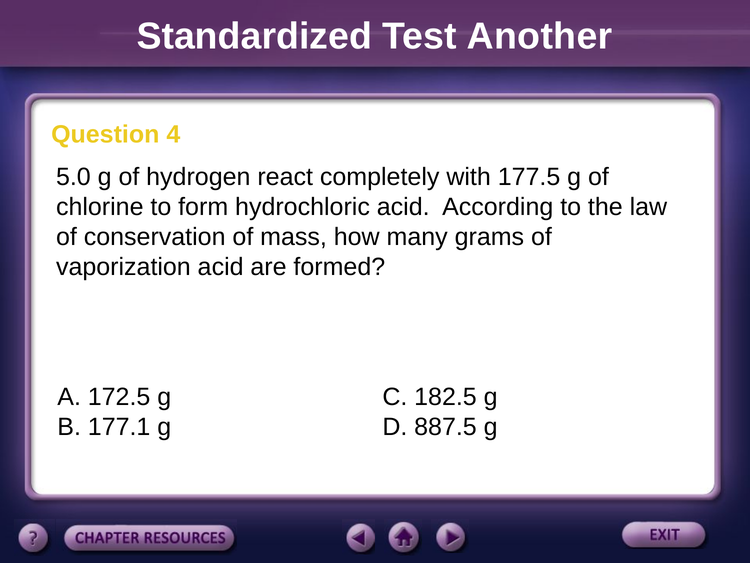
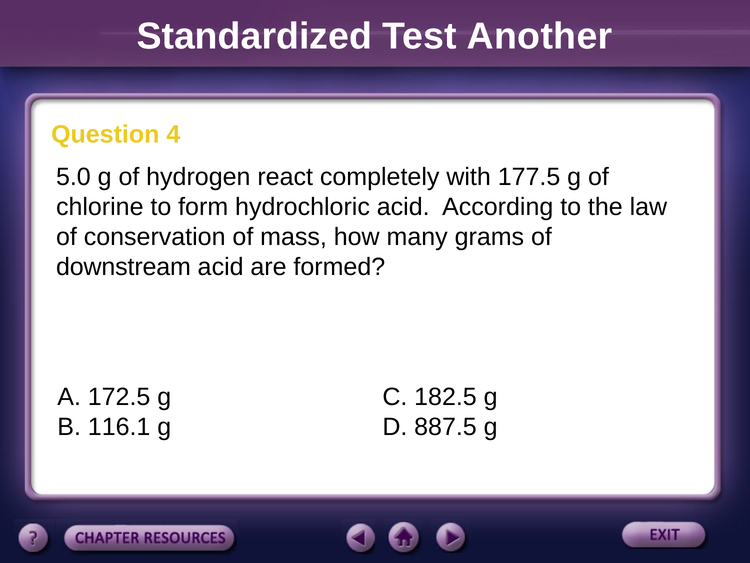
vaporization: vaporization -> downstream
177.1: 177.1 -> 116.1
